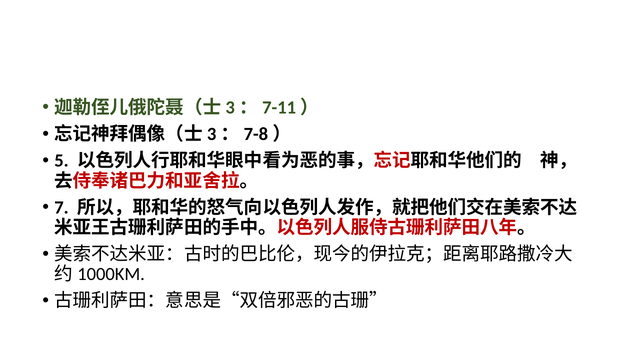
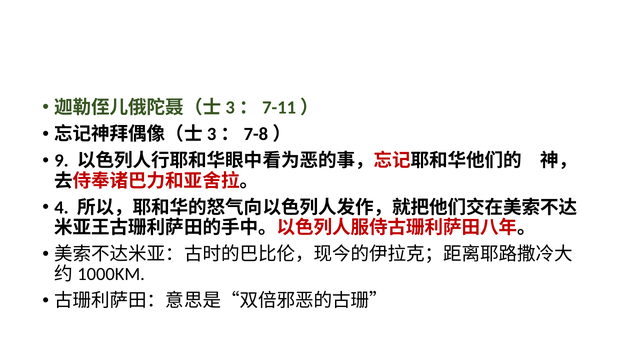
5: 5 -> 9
7: 7 -> 4
